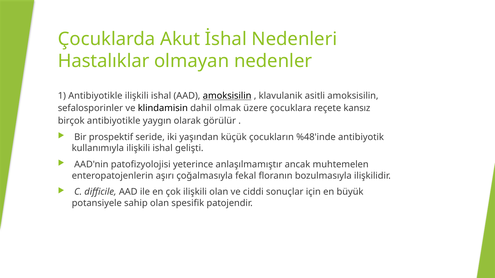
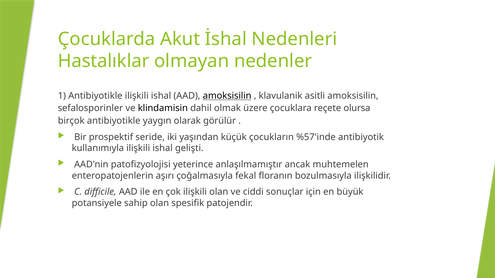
kansız: kansız -> olursa
%48'inde: %48'inde -> %57'inde
